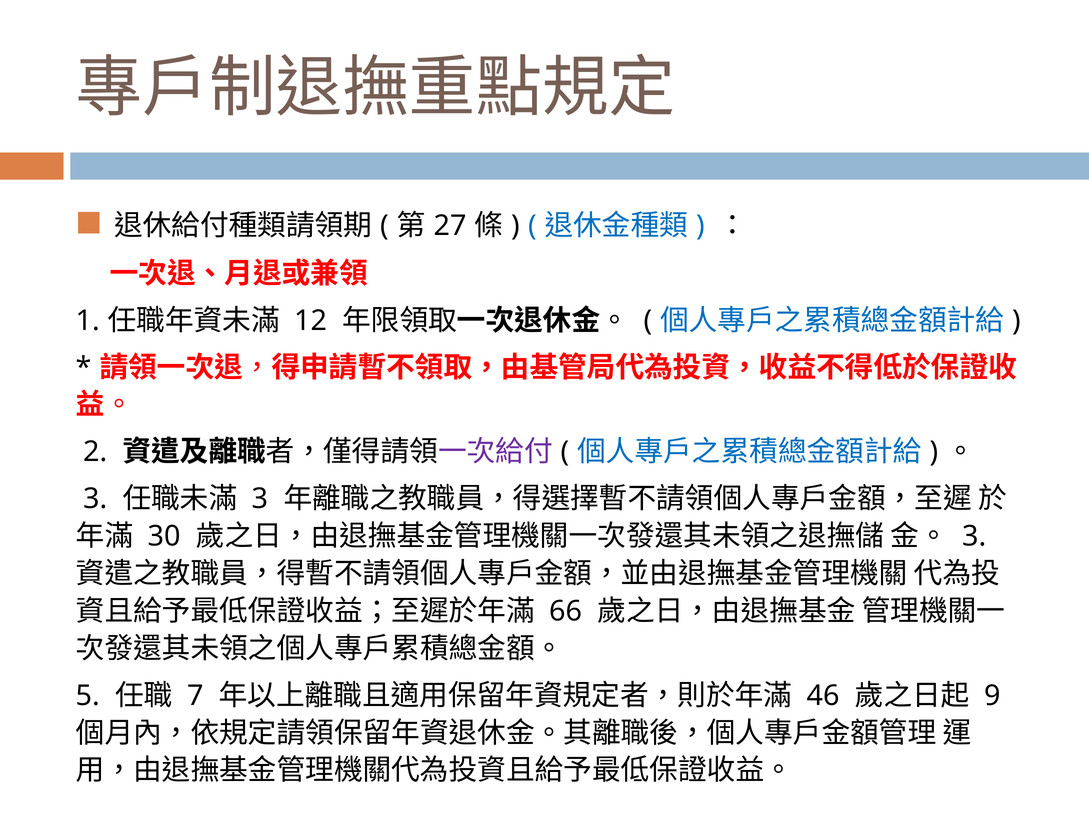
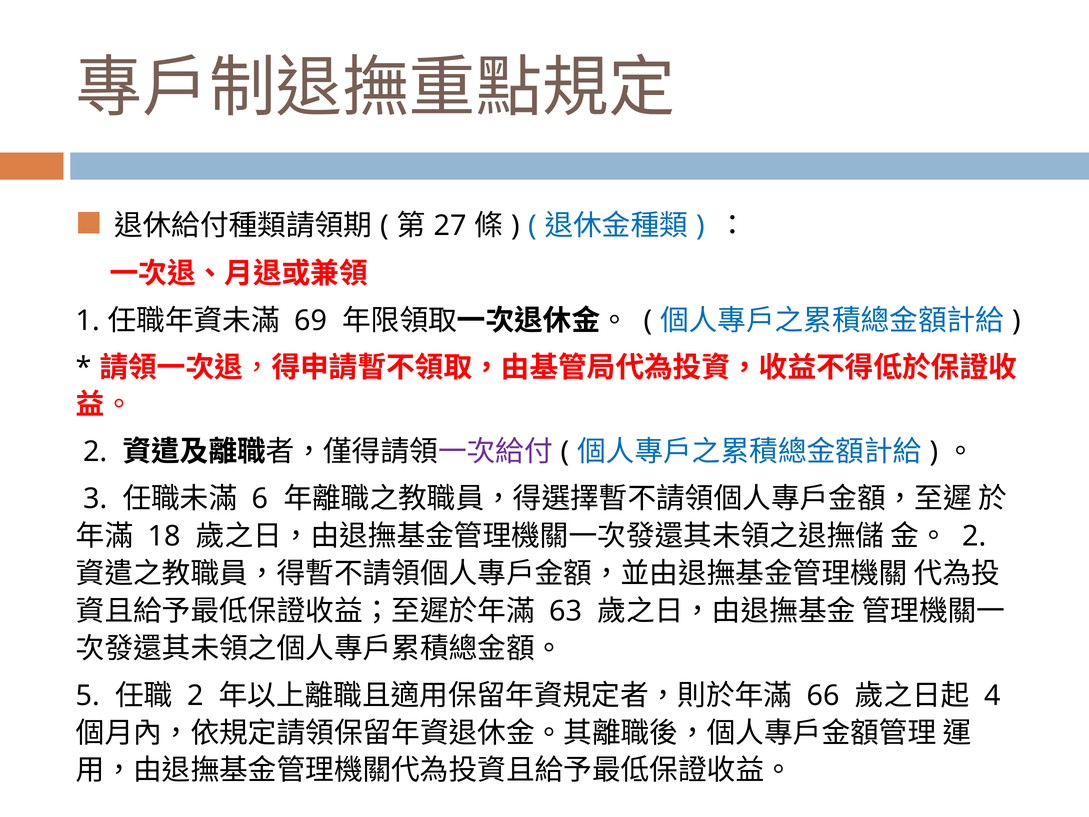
12: 12 -> 69
3 at (260, 499): 3 -> 6
30: 30 -> 18
3 at (974, 536): 3 -> 2
66: 66 -> 63
7 at (195, 695): 7 -> 2
46: 46 -> 66
9: 9 -> 4
